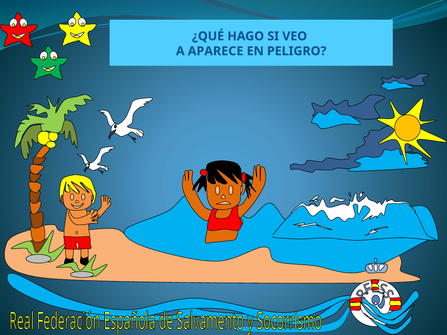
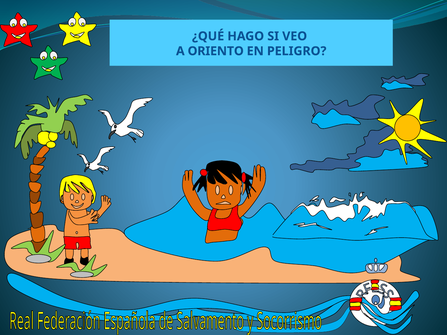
APARECE: APARECE -> ORIENTO
